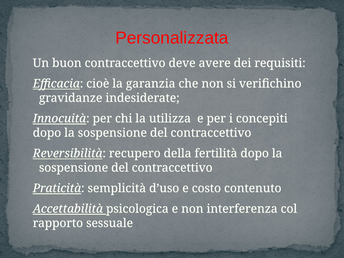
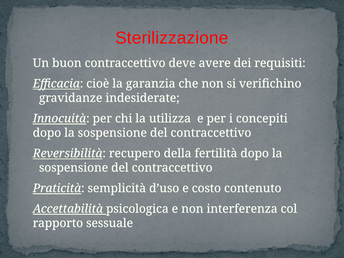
Personalizzata: Personalizzata -> Sterilizzazione
